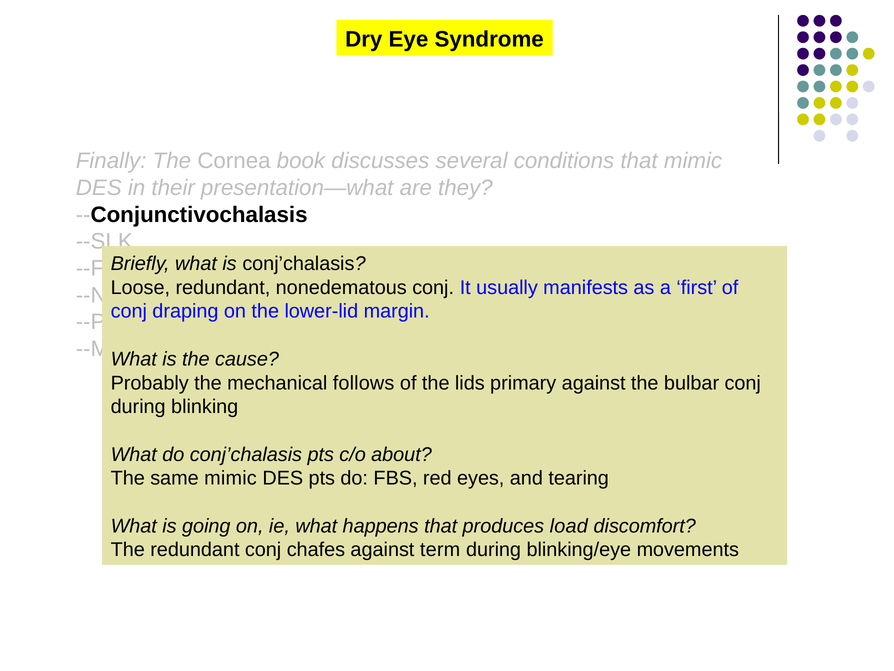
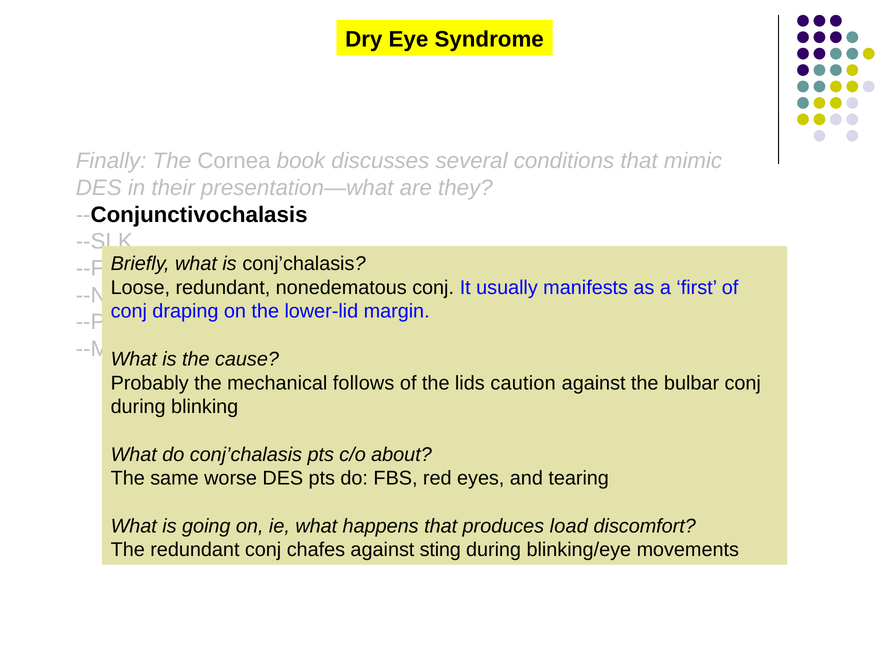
primary: primary -> caution
same mimic: mimic -> worse
term: term -> sting
